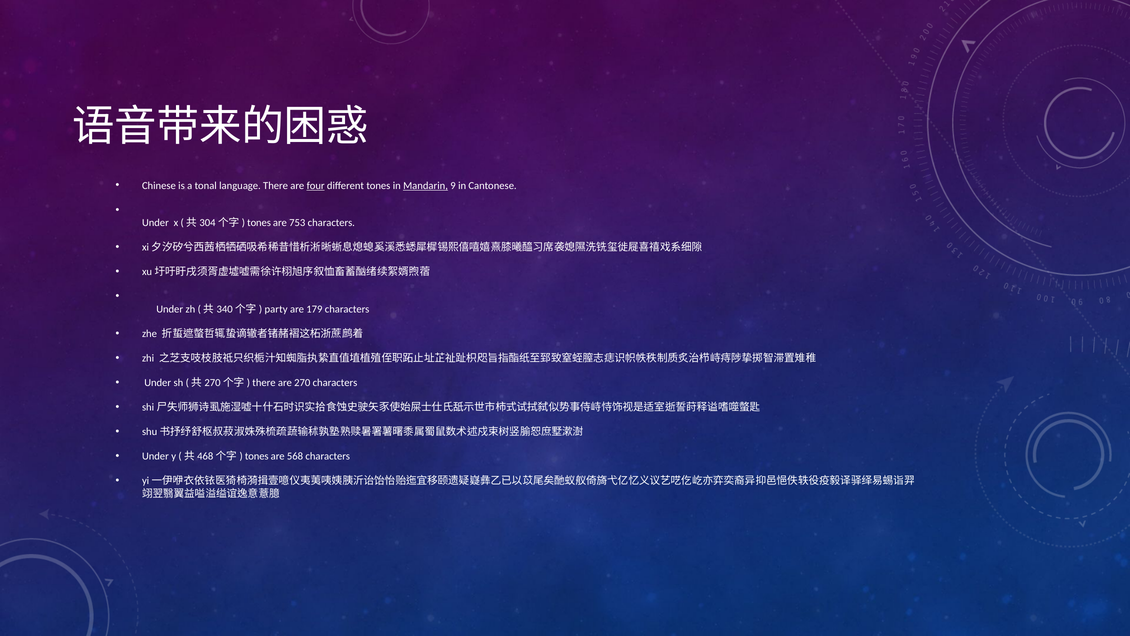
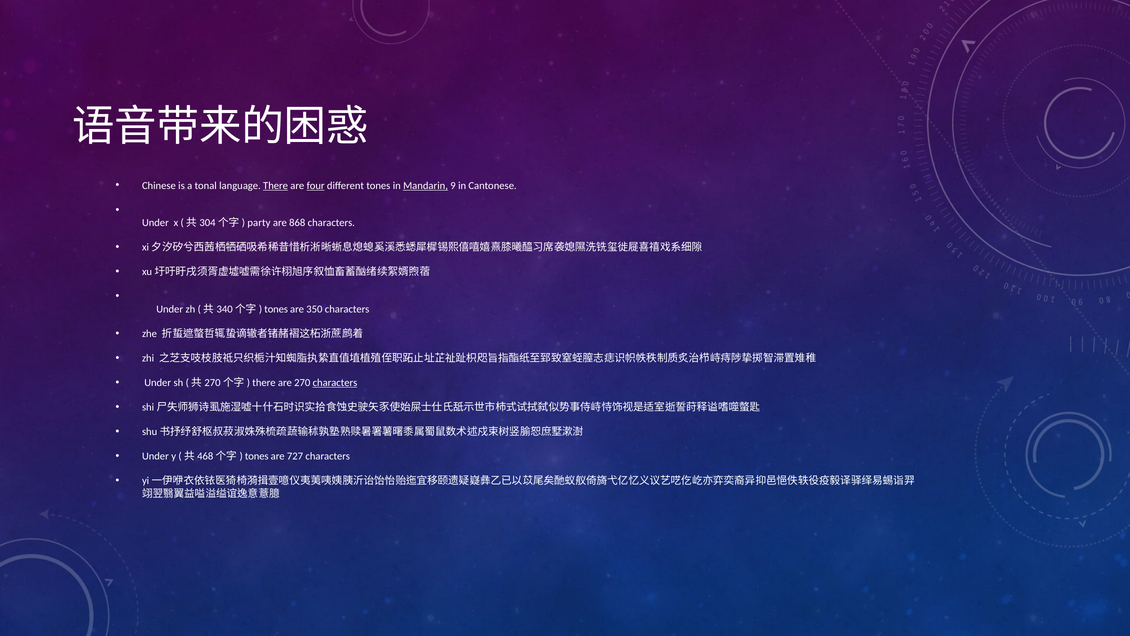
There at (276, 185) underline: none -> present
tones at (259, 223): tones -> party
753: 753 -> 868
party at (276, 309): party -> tones
179: 179 -> 350
characters at (335, 383) underline: none -> present
568: 568 -> 727
